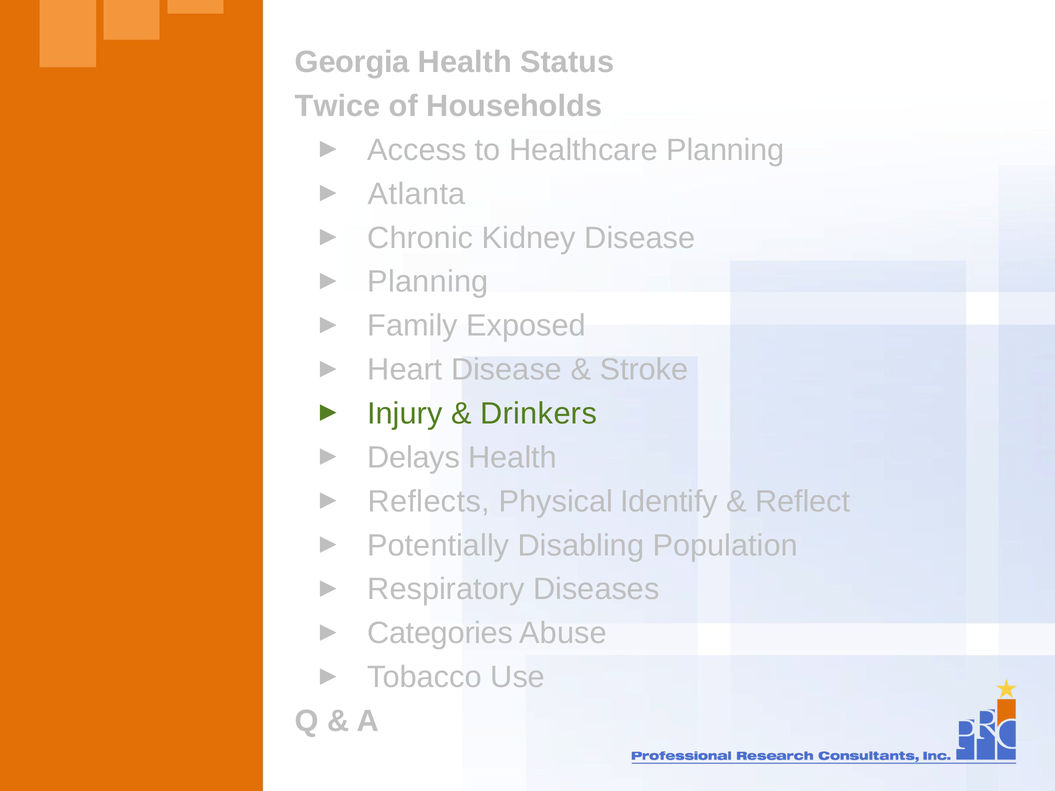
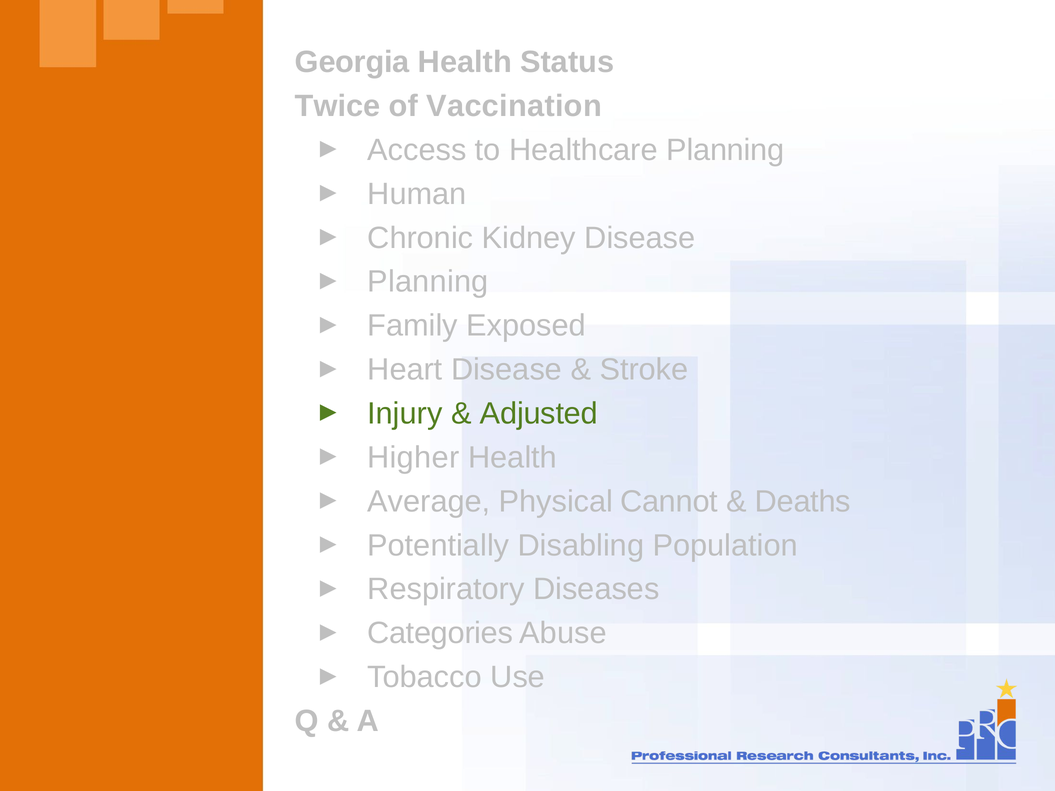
Households: Households -> Vaccination
Atlanta: Atlanta -> Human
Drinkers: Drinkers -> Adjusted
Delays: Delays -> Higher
Reflects: Reflects -> Average
Identify: Identify -> Cannot
Reflect: Reflect -> Deaths
